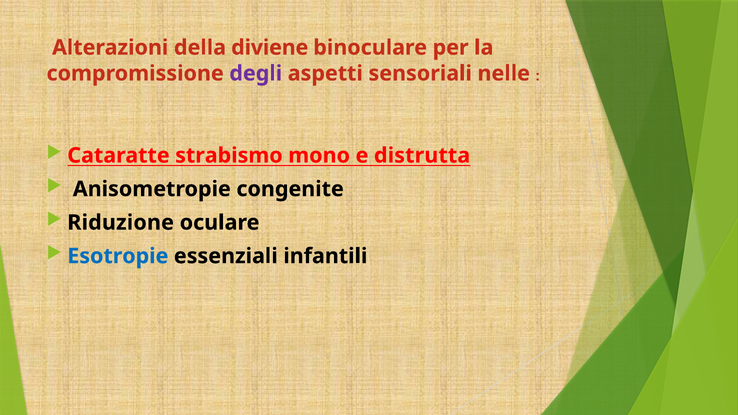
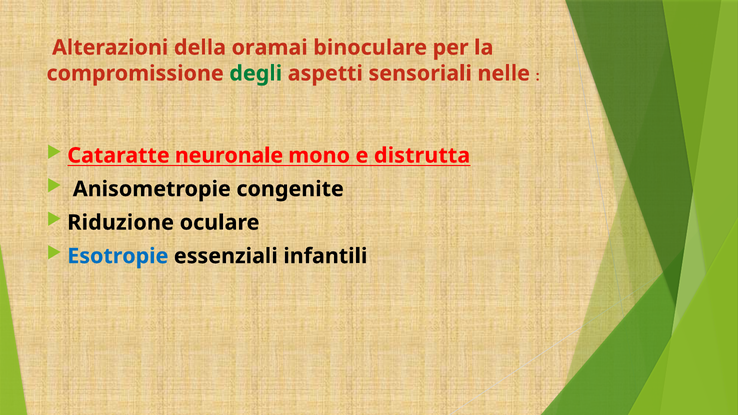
diviene: diviene -> oramai
degli colour: purple -> green
strabismo: strabismo -> neuronale
